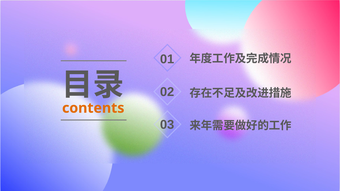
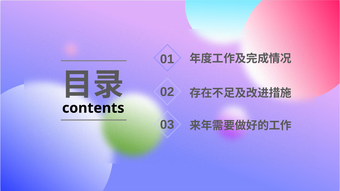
contents colour: orange -> black
